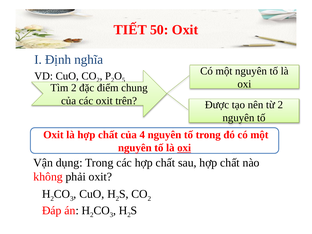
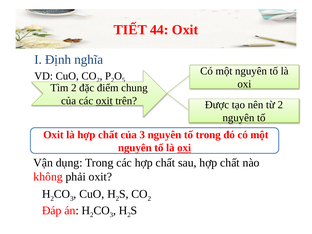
50: 50 -> 44
oxit at (104, 101) underline: none -> present
của 4: 4 -> 3
